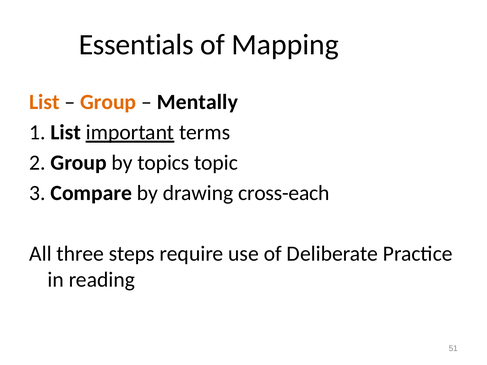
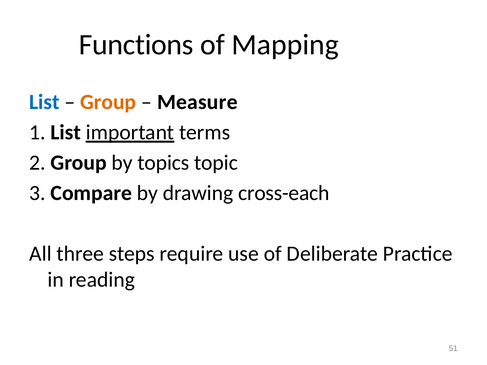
Essentials: Essentials -> Functions
List at (44, 102) colour: orange -> blue
Mentally: Mentally -> Measure
